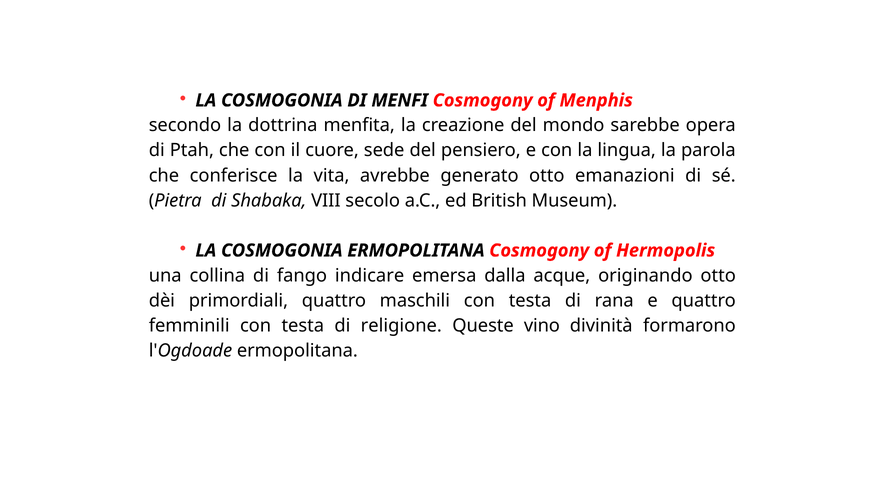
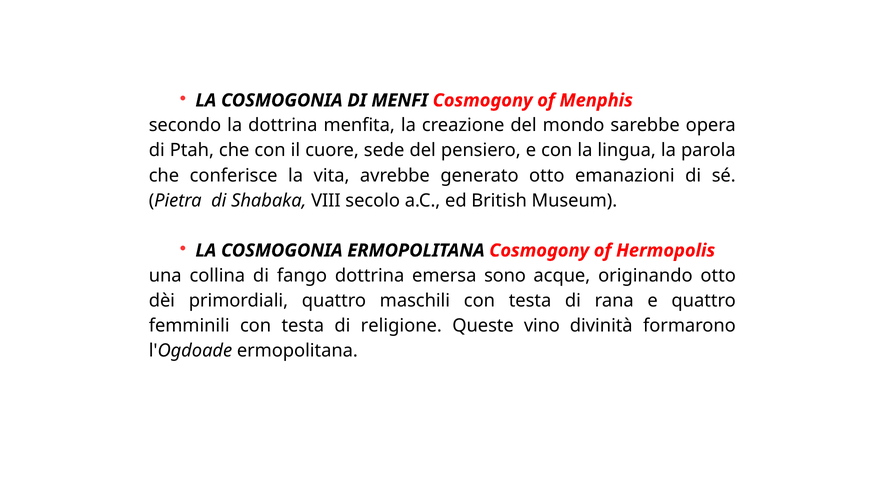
fango indicare: indicare -> dottrina
dalla: dalla -> sono
